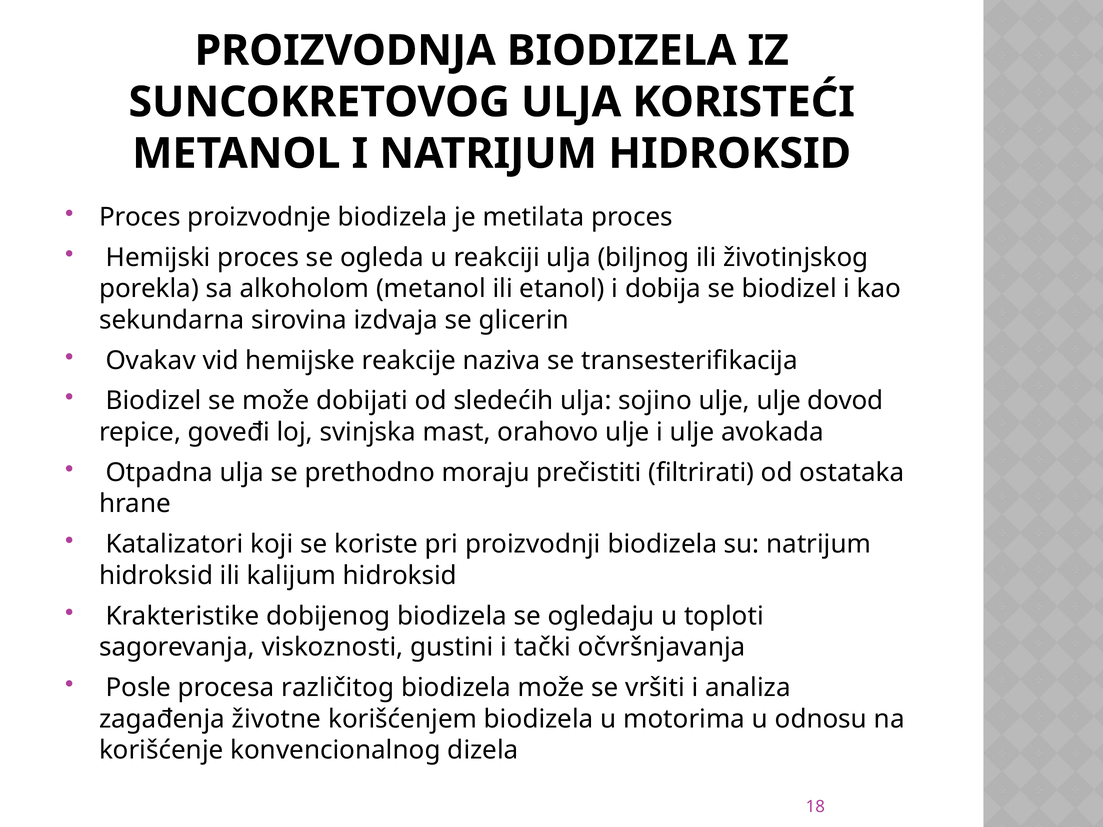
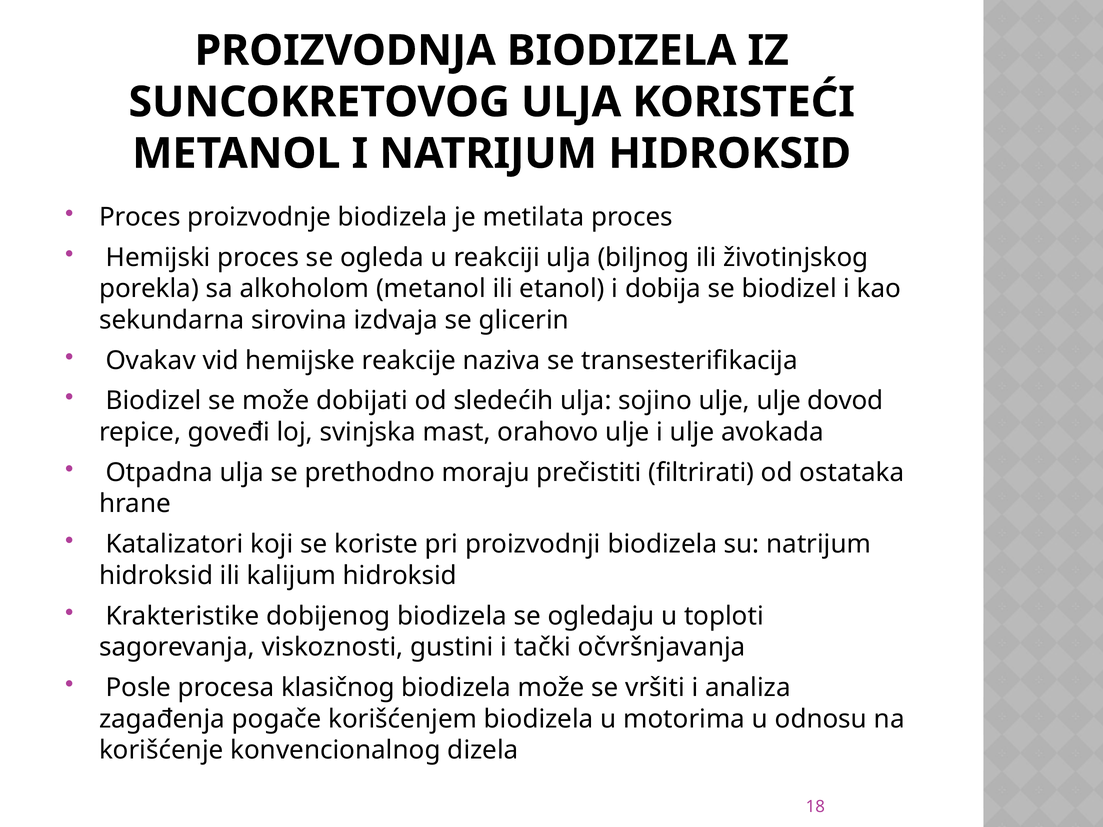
različitog: različitog -> klasičnog
životne: životne -> pogače
